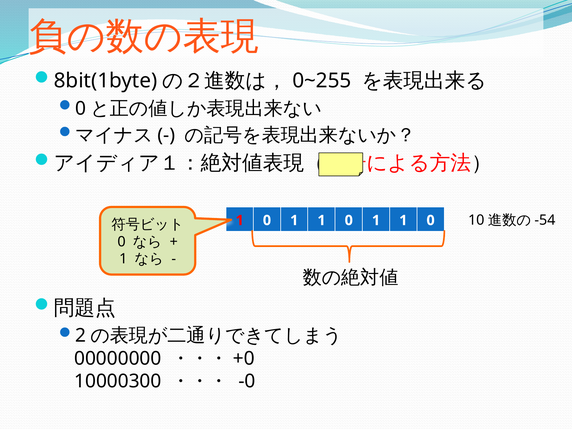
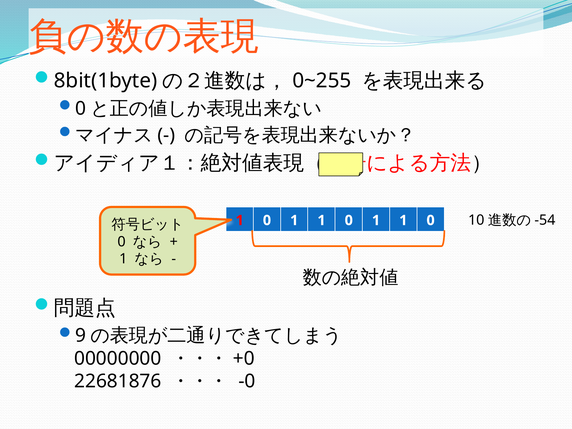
2: 2 -> 9
10000300: 10000300 -> 22681876
